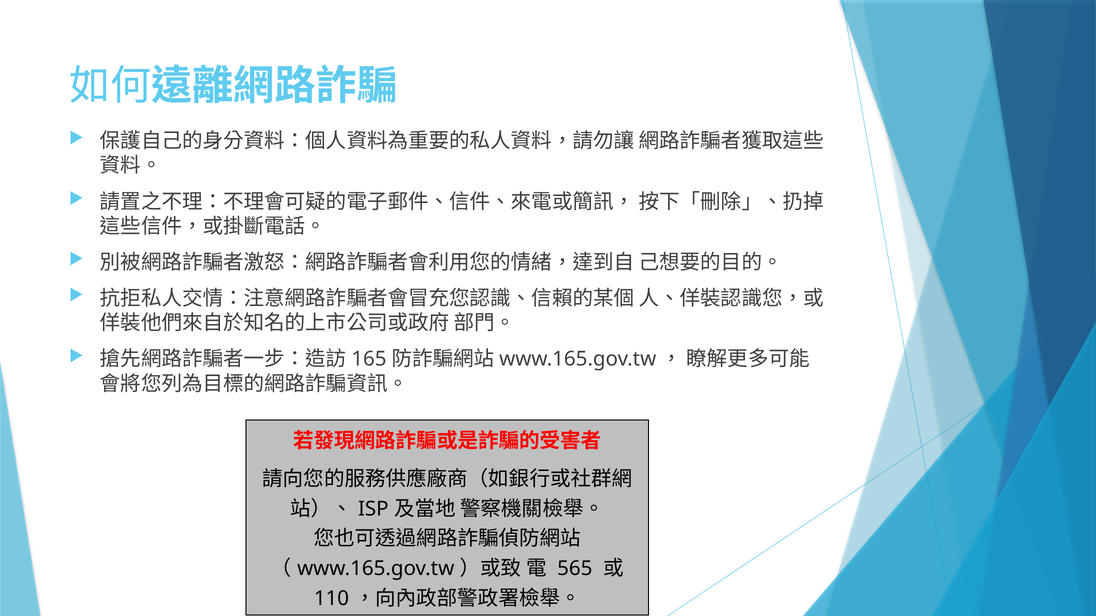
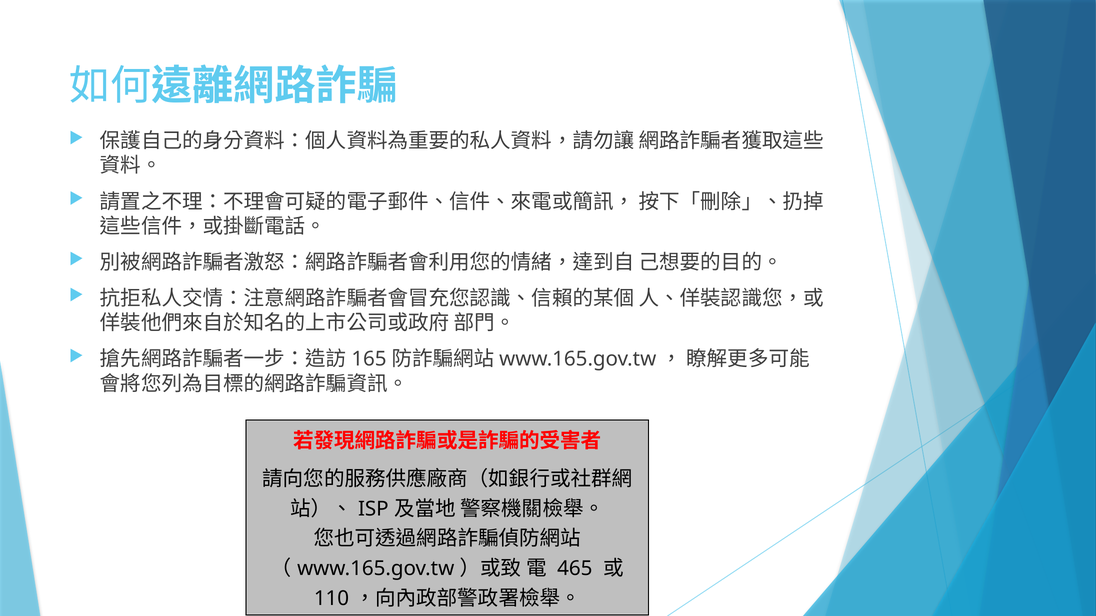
565: 565 -> 465
